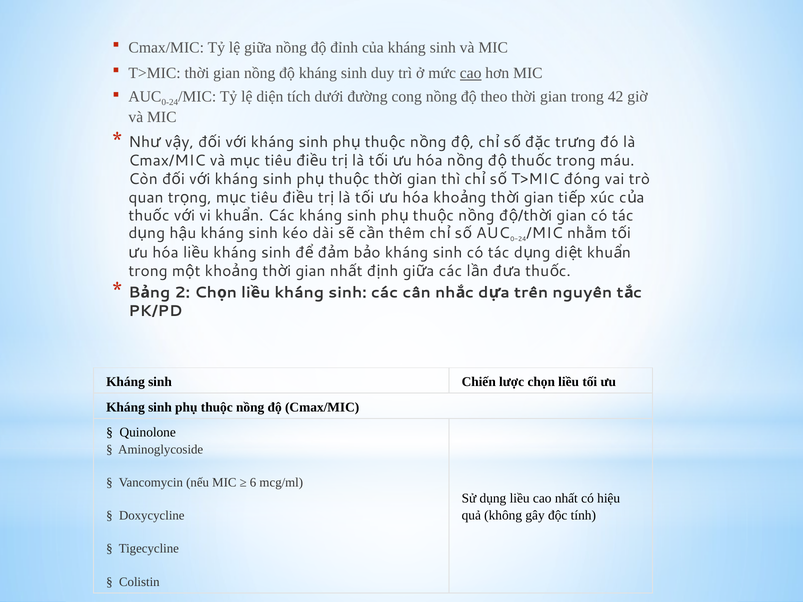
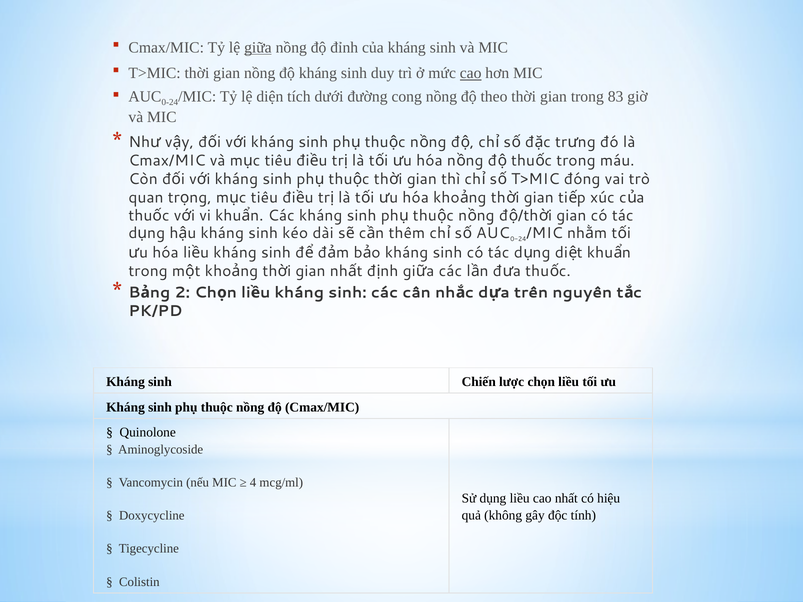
giữa underline: none -> present
42: 42 -> 83
6: 6 -> 4
